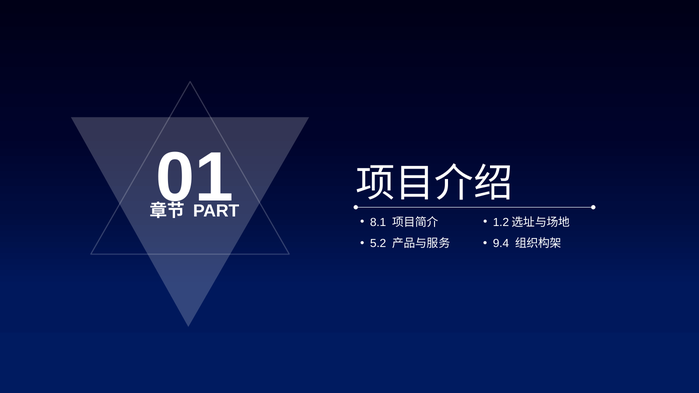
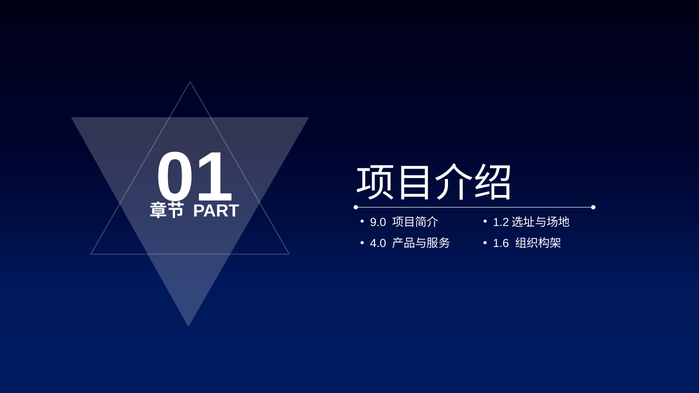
8.1: 8.1 -> 9.0
5.2: 5.2 -> 4.0
9.4: 9.4 -> 1.6
